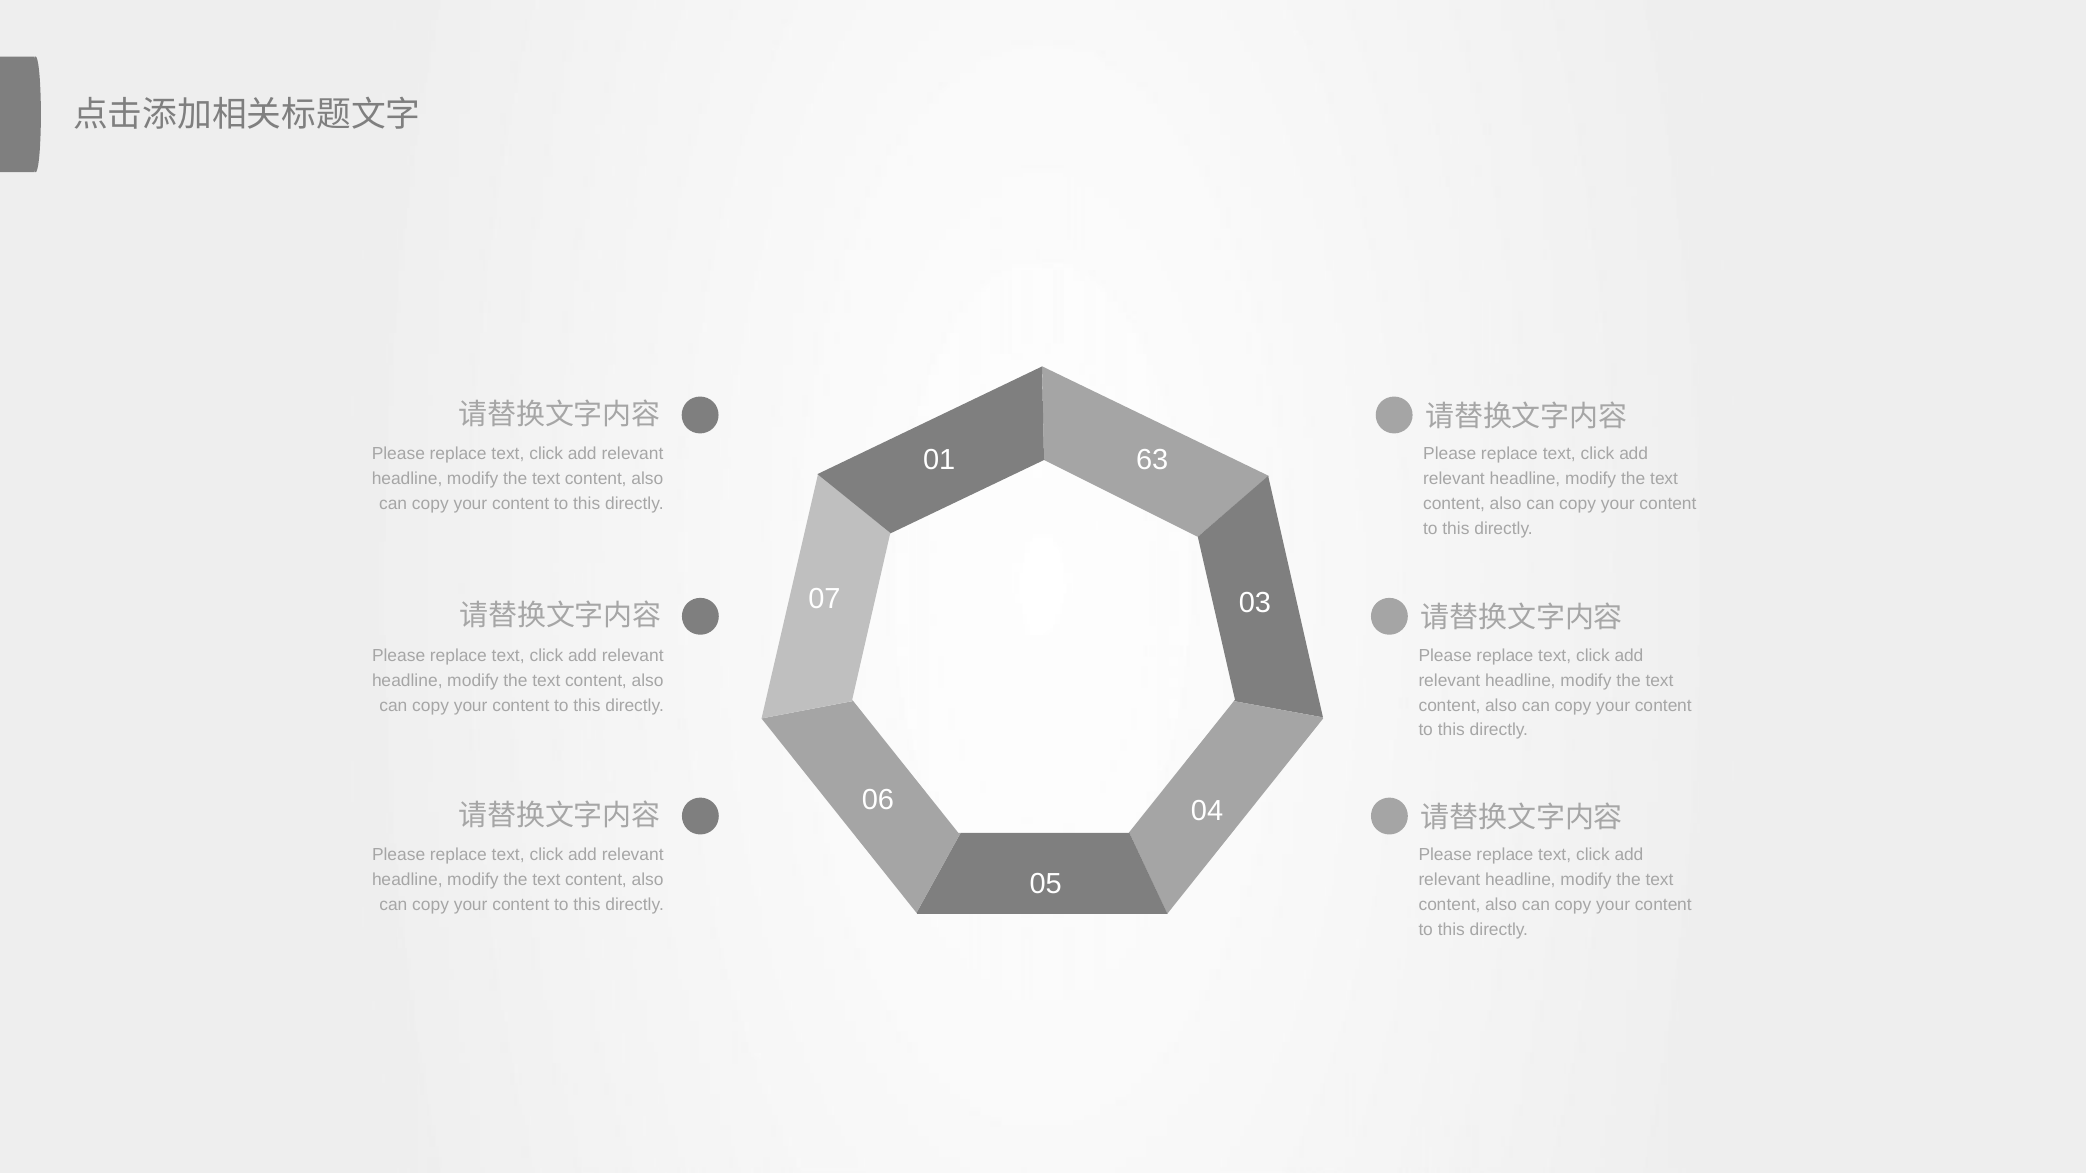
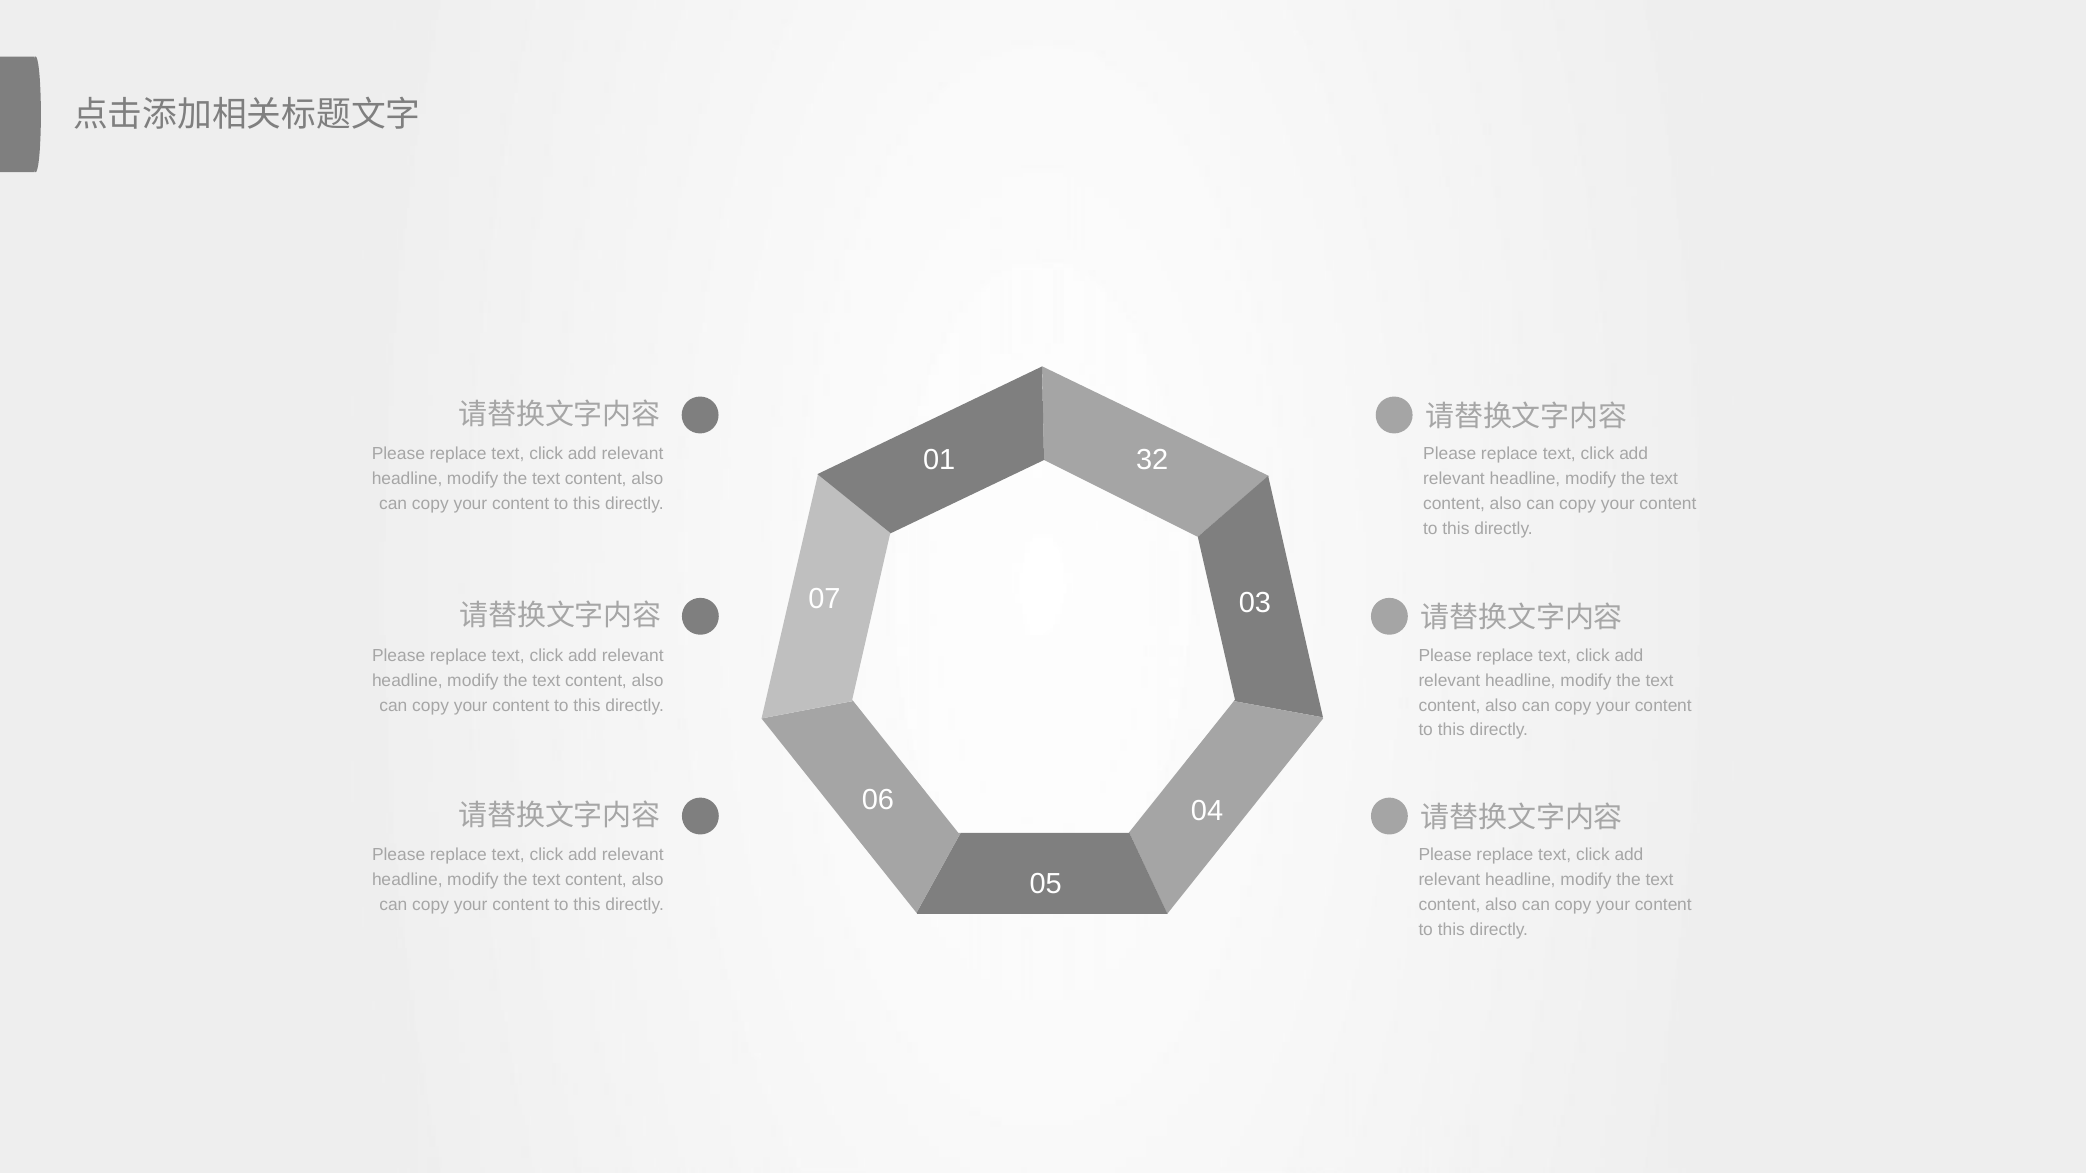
63: 63 -> 32
